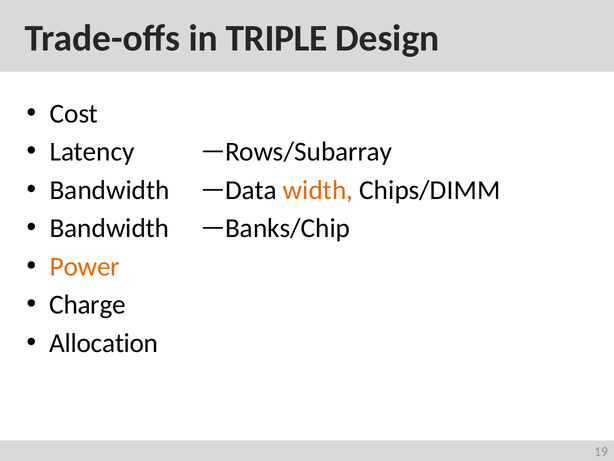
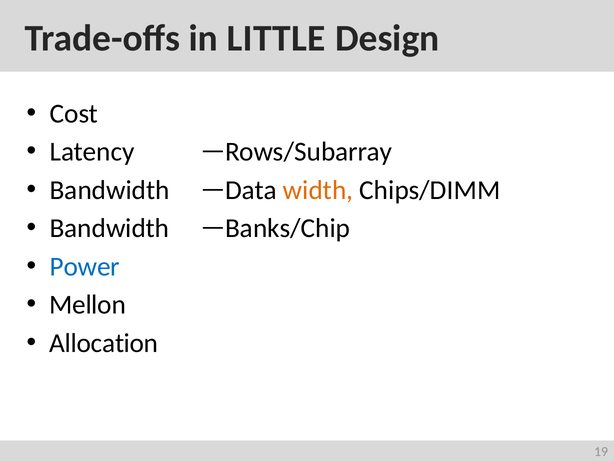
TRIPLE: TRIPLE -> LITTLE
Power colour: orange -> blue
Charge: Charge -> Mellon
